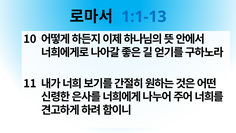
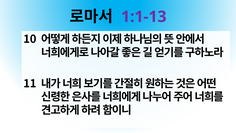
1:1-13 colour: blue -> purple
